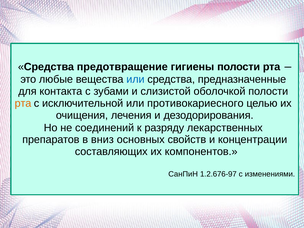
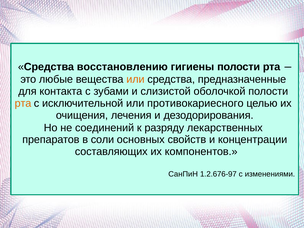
предотвращение: предотвращение -> восстановлению
или at (135, 79) colour: blue -> orange
вниз: вниз -> соли
